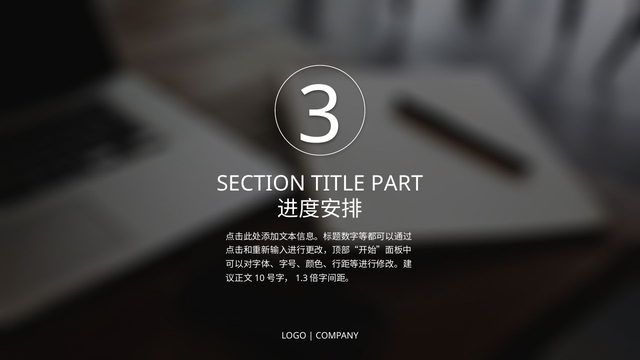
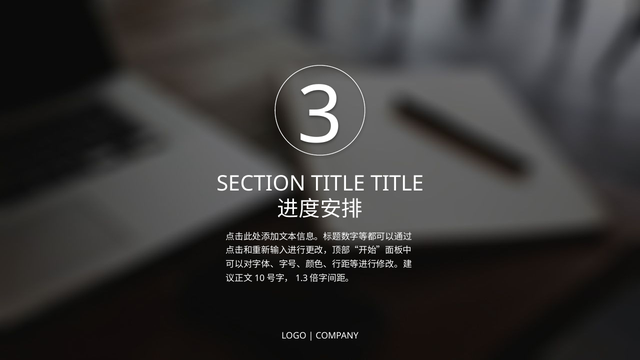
TITLE PART: PART -> TITLE
